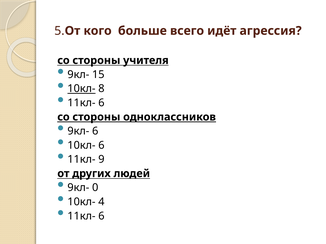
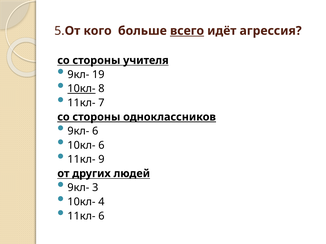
всего underline: none -> present
15: 15 -> 19
6 at (101, 103): 6 -> 7
0: 0 -> 3
